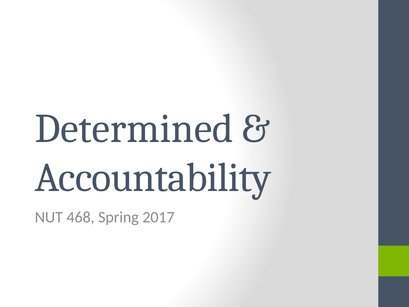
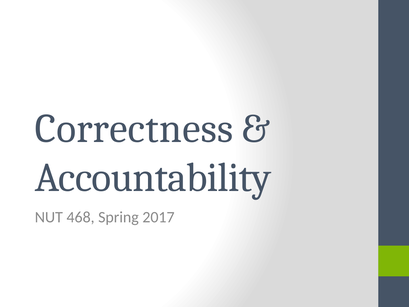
Determined: Determined -> Correctness
